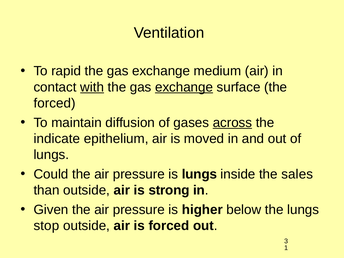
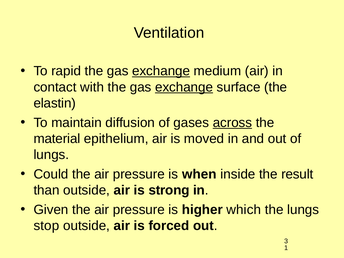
exchange at (161, 71) underline: none -> present
with underline: present -> none
forced at (55, 103): forced -> elastin
indicate: indicate -> material
is lungs: lungs -> when
sales: sales -> result
below: below -> which
